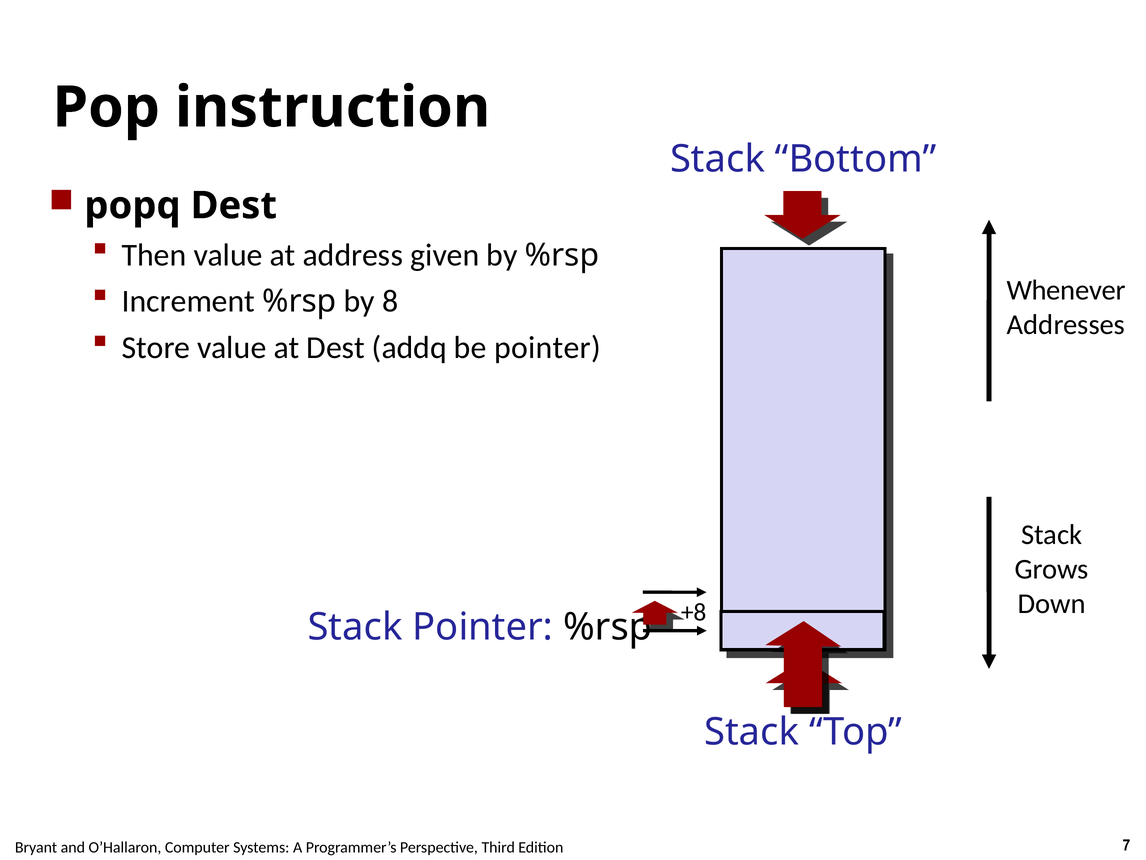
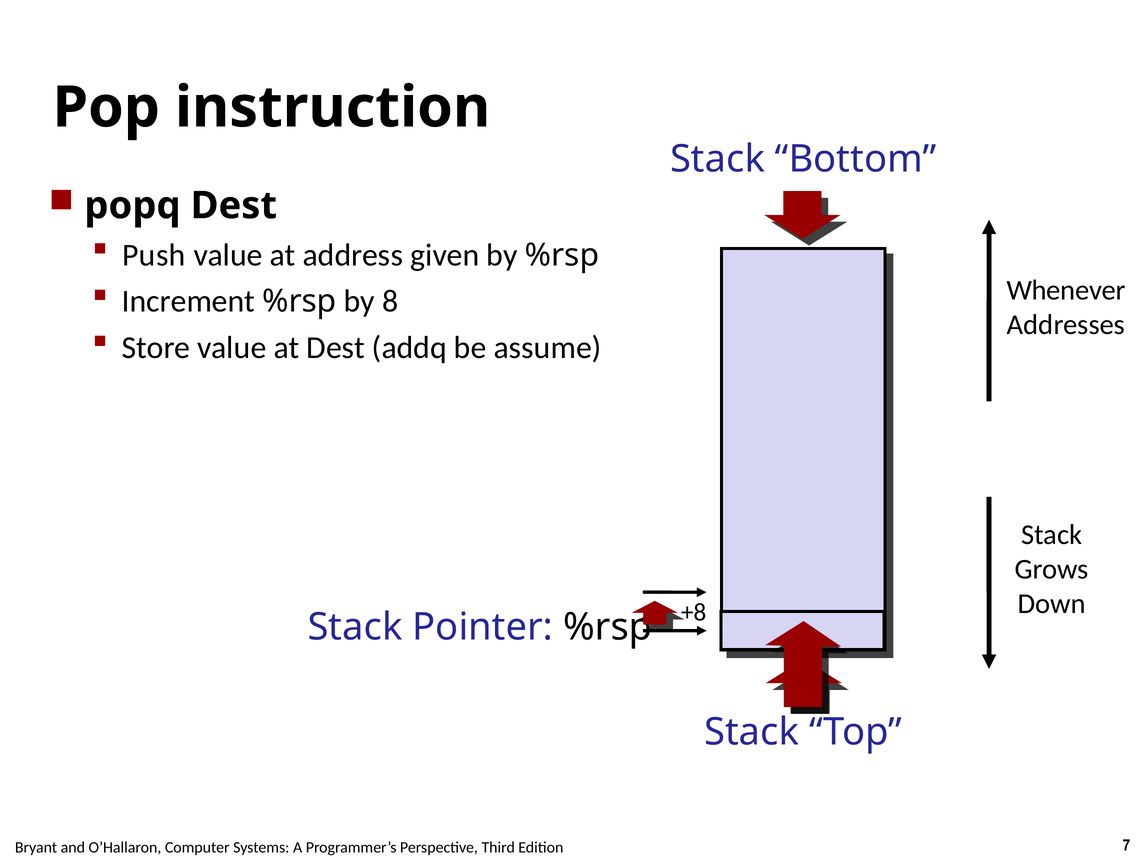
Then: Then -> Push
be pointer: pointer -> assume
